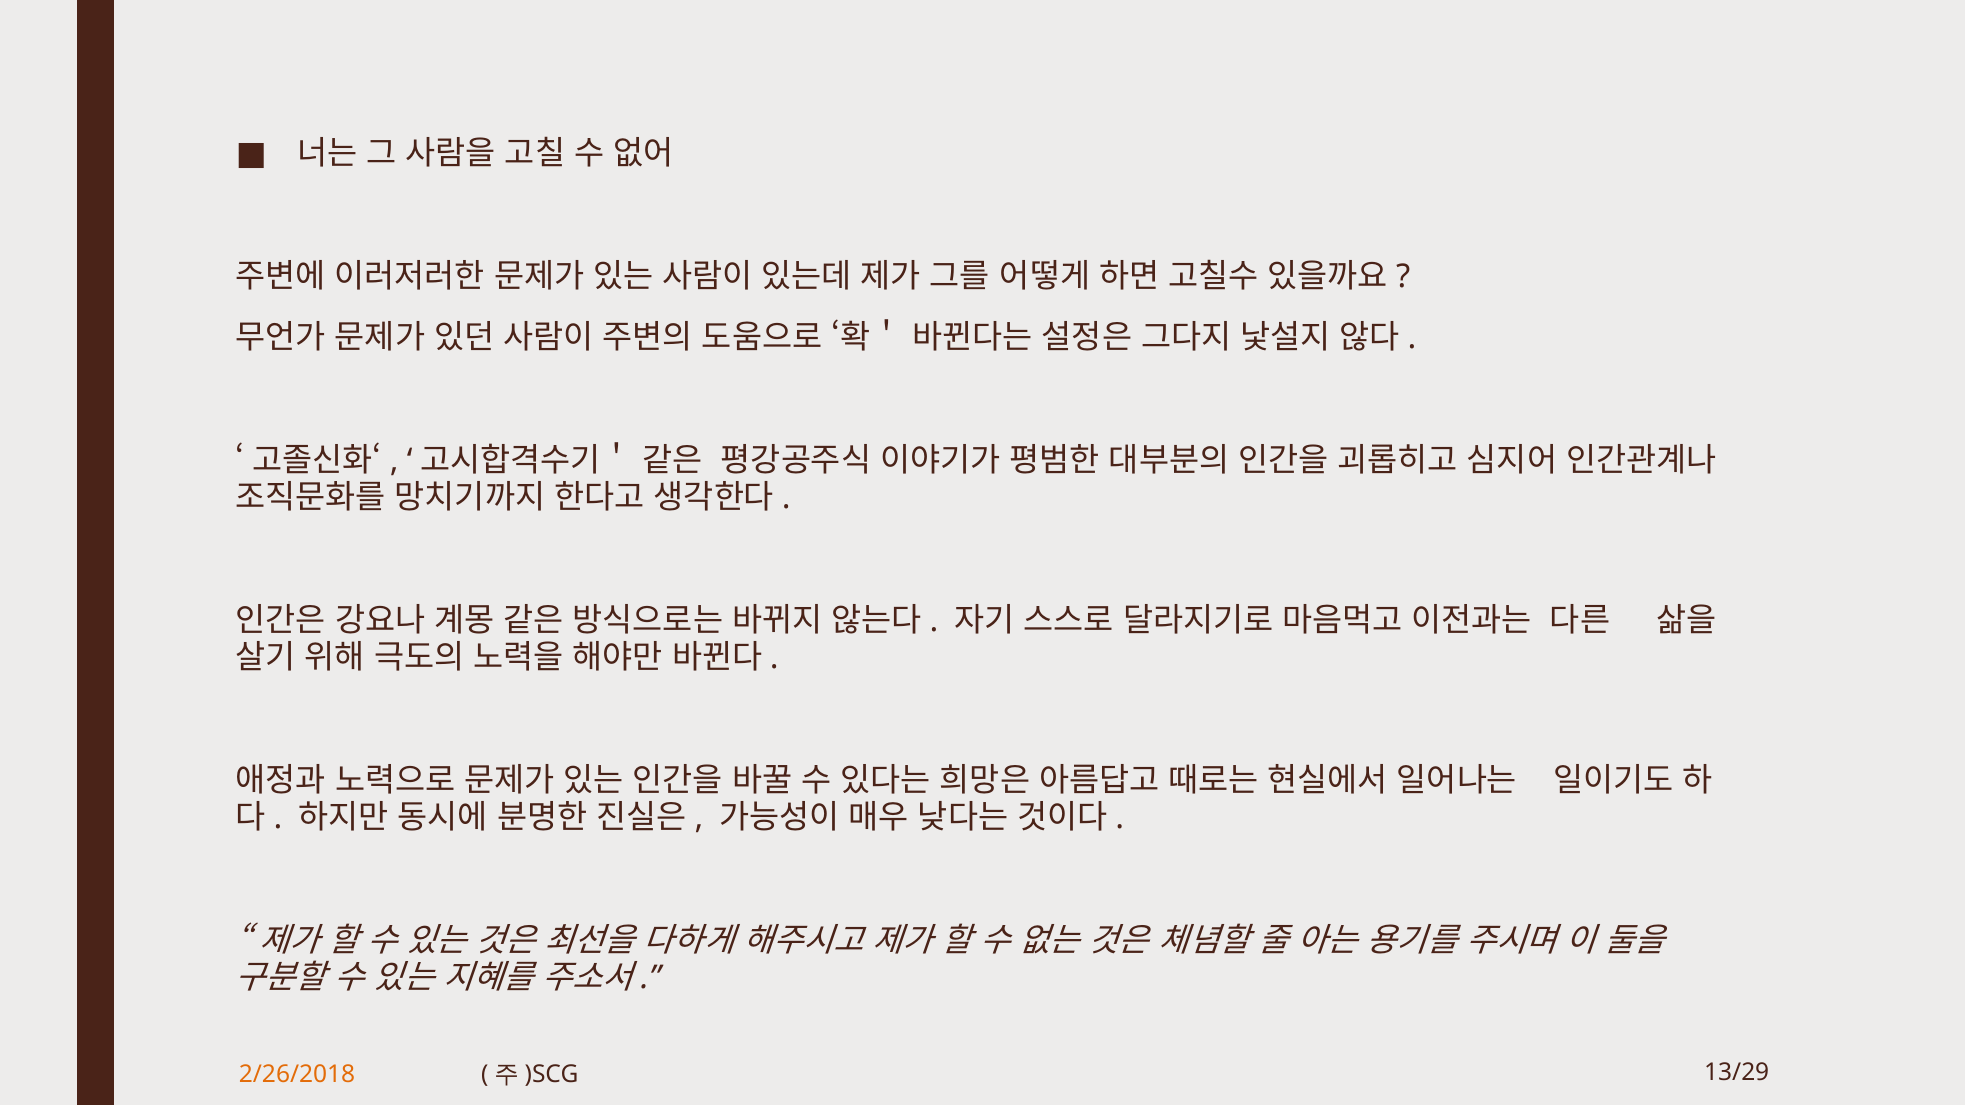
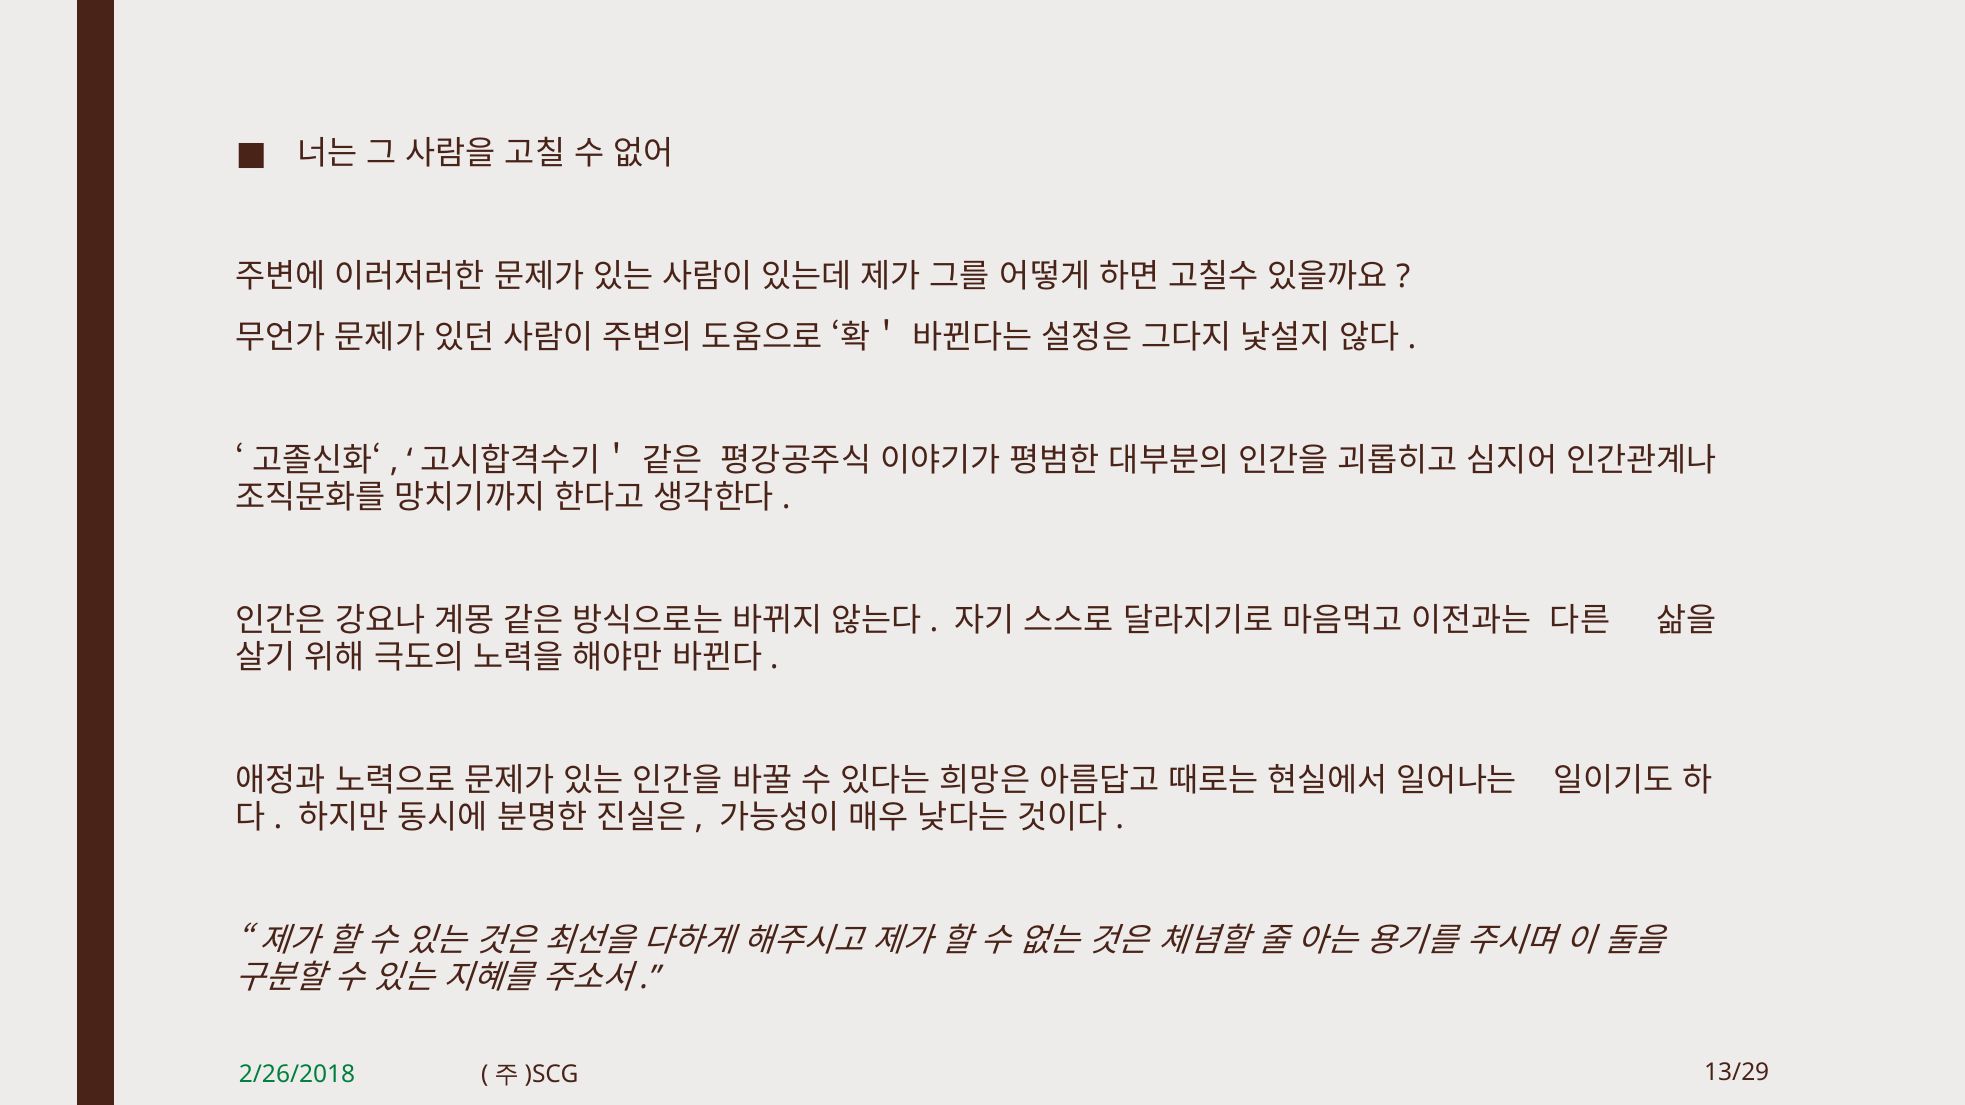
2/26/2018 colour: orange -> green
